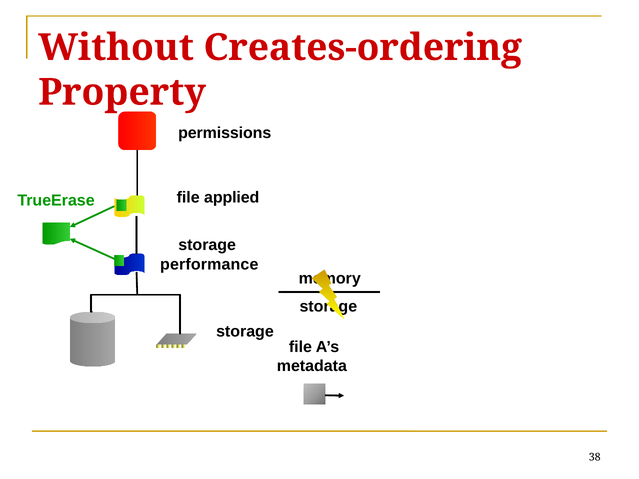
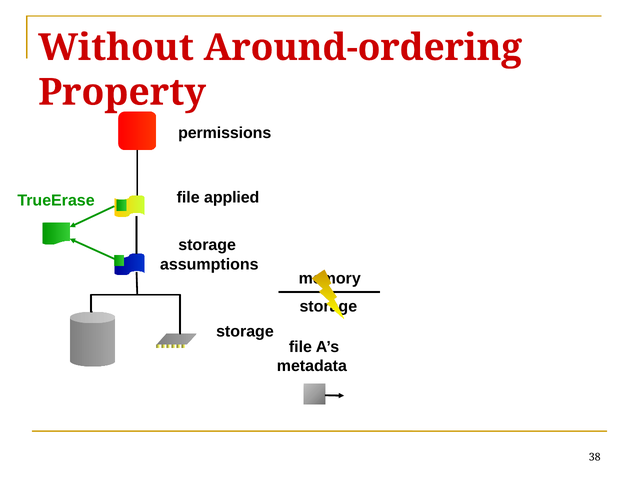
Creates-ordering: Creates-ordering -> Around-ordering
performance: performance -> assumptions
